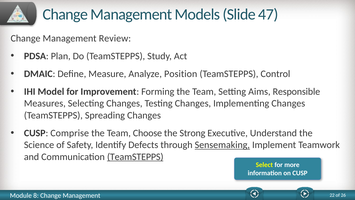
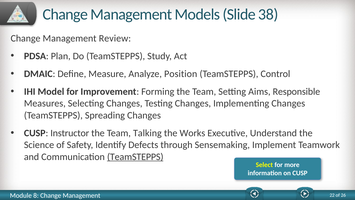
47: 47 -> 38
Comprise: Comprise -> Instructor
Choose: Choose -> Talking
Strong: Strong -> Works
Sensemaking underline: present -> none
